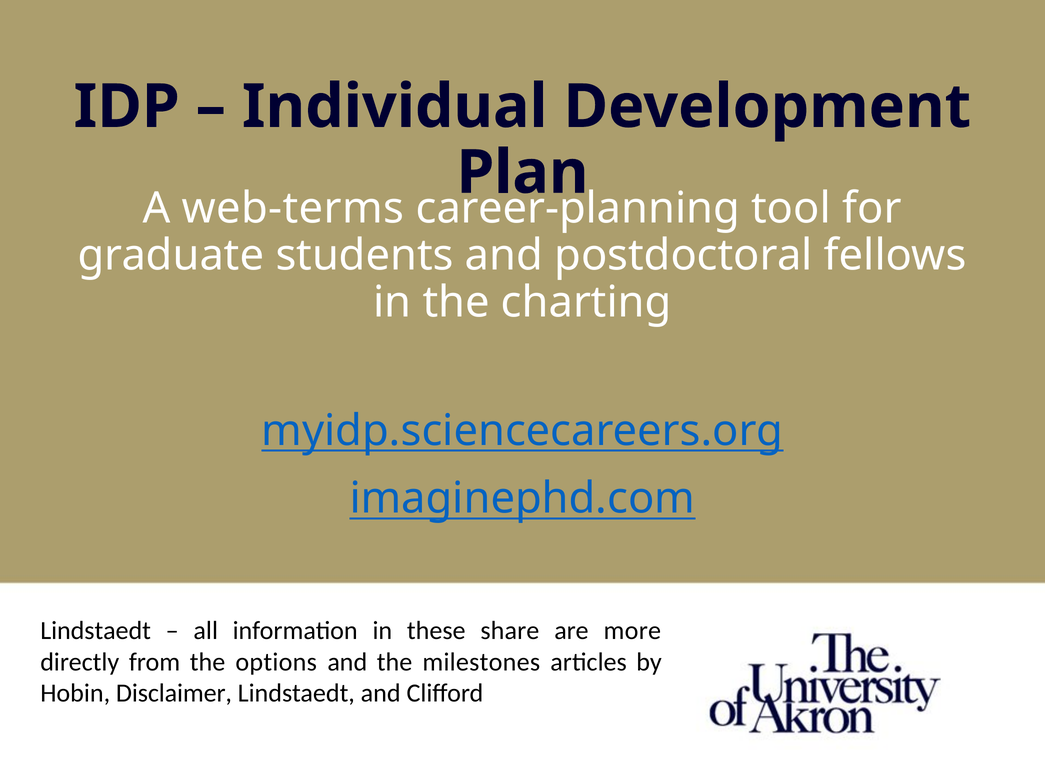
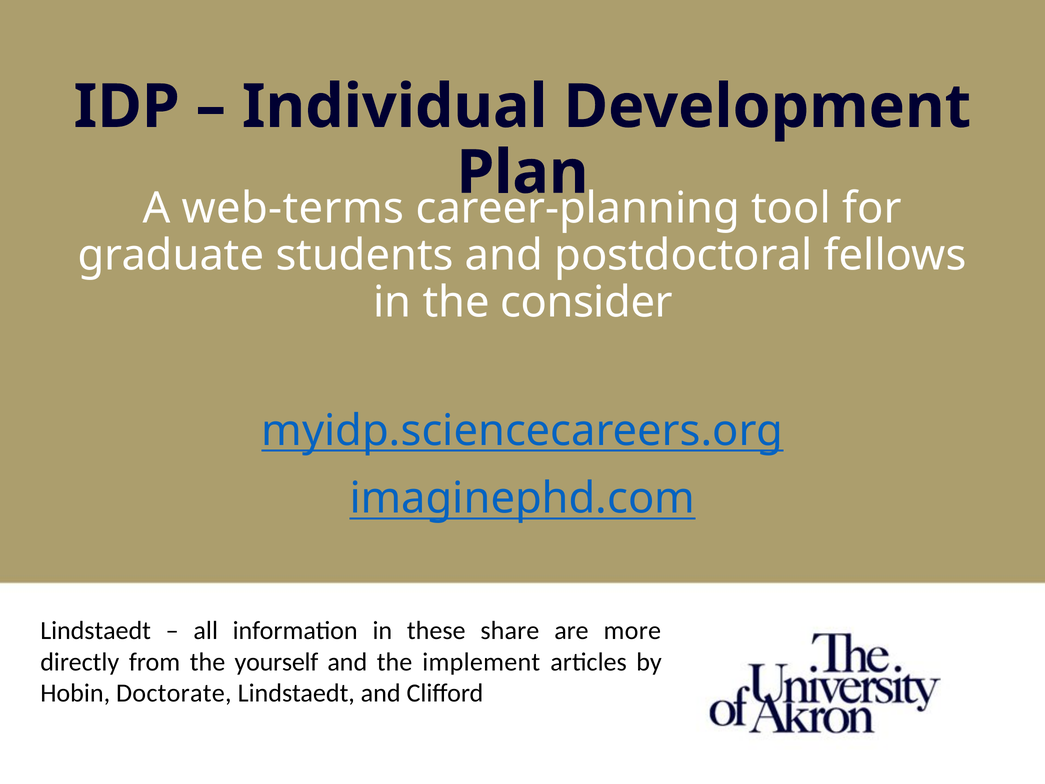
charting: charting -> consider
options: options -> yourself
milestones: milestones -> implement
Disclaimer: Disclaimer -> Doctorate
